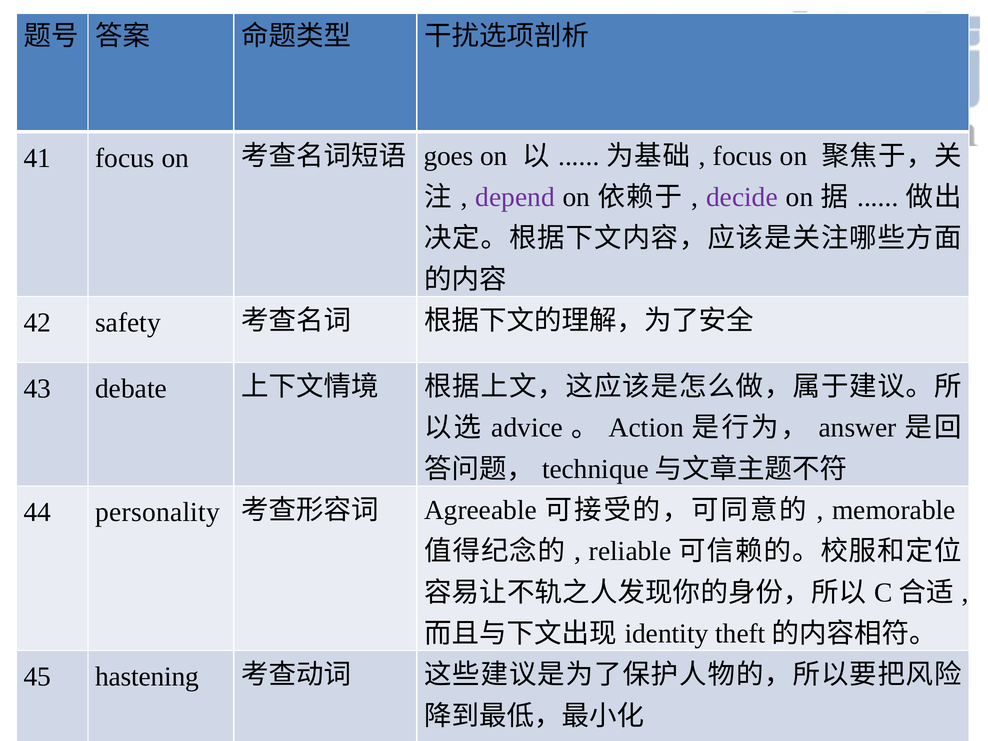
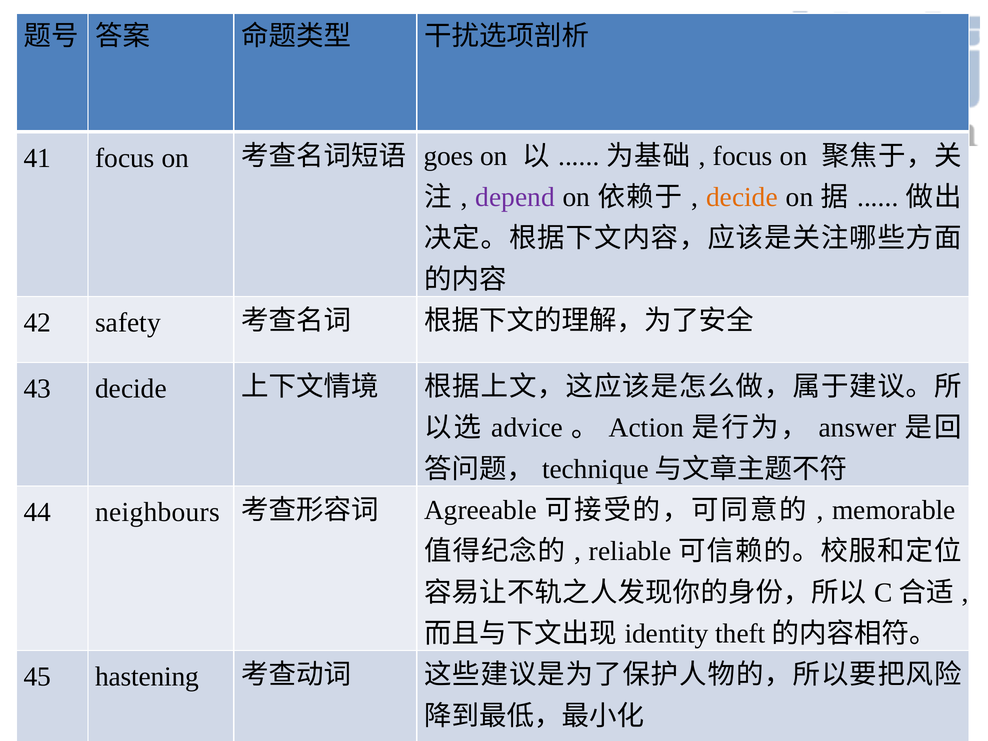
decide at (742, 197) colour: purple -> orange
43 debate: debate -> decide
personality: personality -> neighbours
